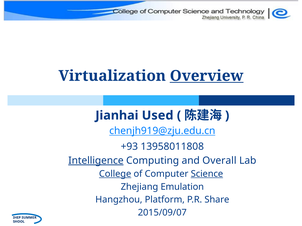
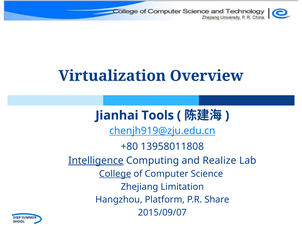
Overview underline: present -> none
Used: Used -> Tools
+93: +93 -> +80
Overall: Overall -> Realize
Science underline: present -> none
Emulation: Emulation -> Limitation
